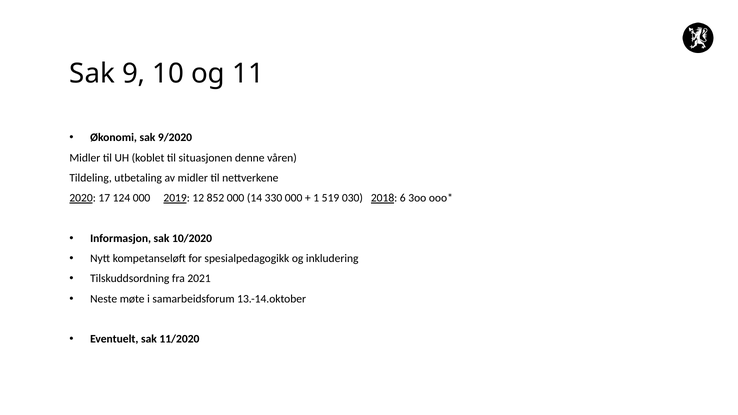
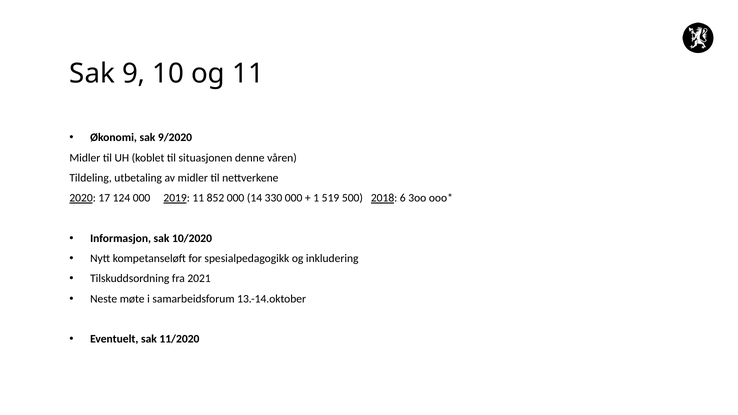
2019 12: 12 -> 11
030: 030 -> 500
